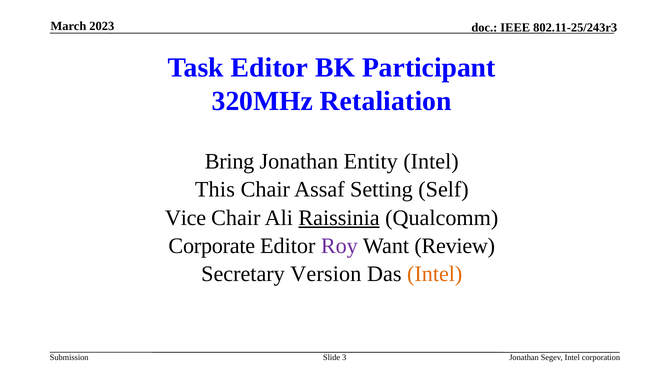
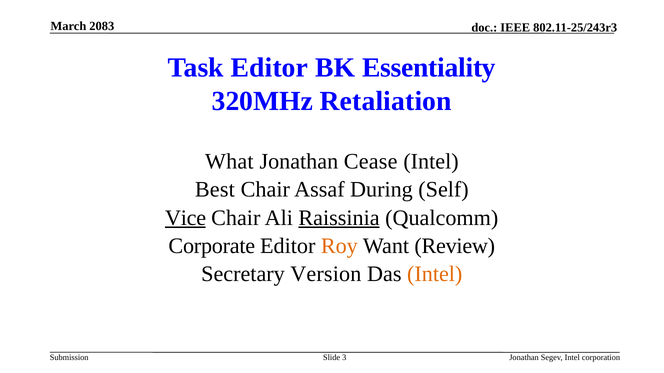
2023: 2023 -> 2083
Participant: Participant -> Essentiality
Bring: Bring -> What
Entity: Entity -> Cease
This: This -> Best
Setting: Setting -> During
Vice underline: none -> present
Roy colour: purple -> orange
